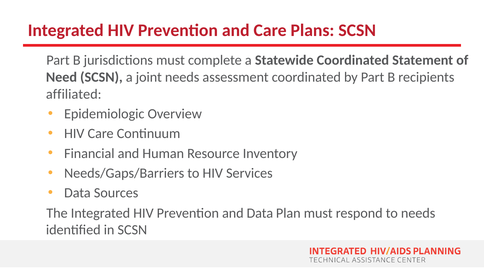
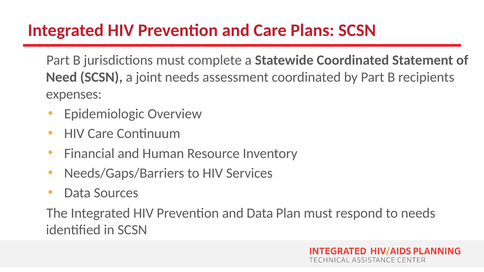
affiliated: affiliated -> expenses
